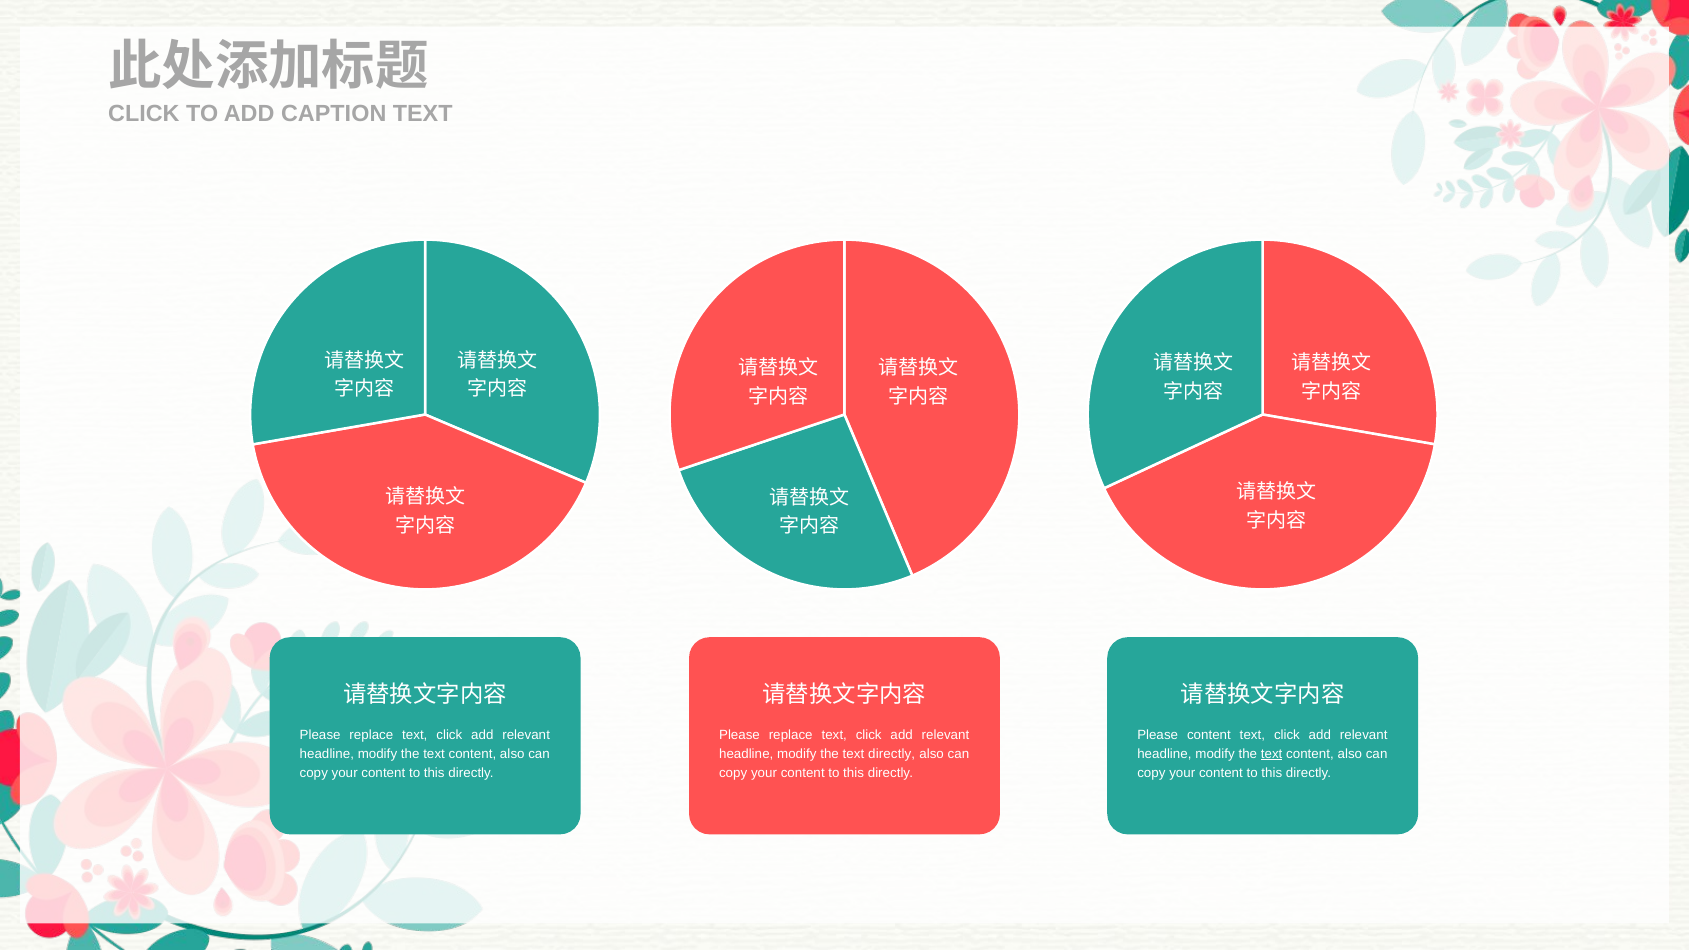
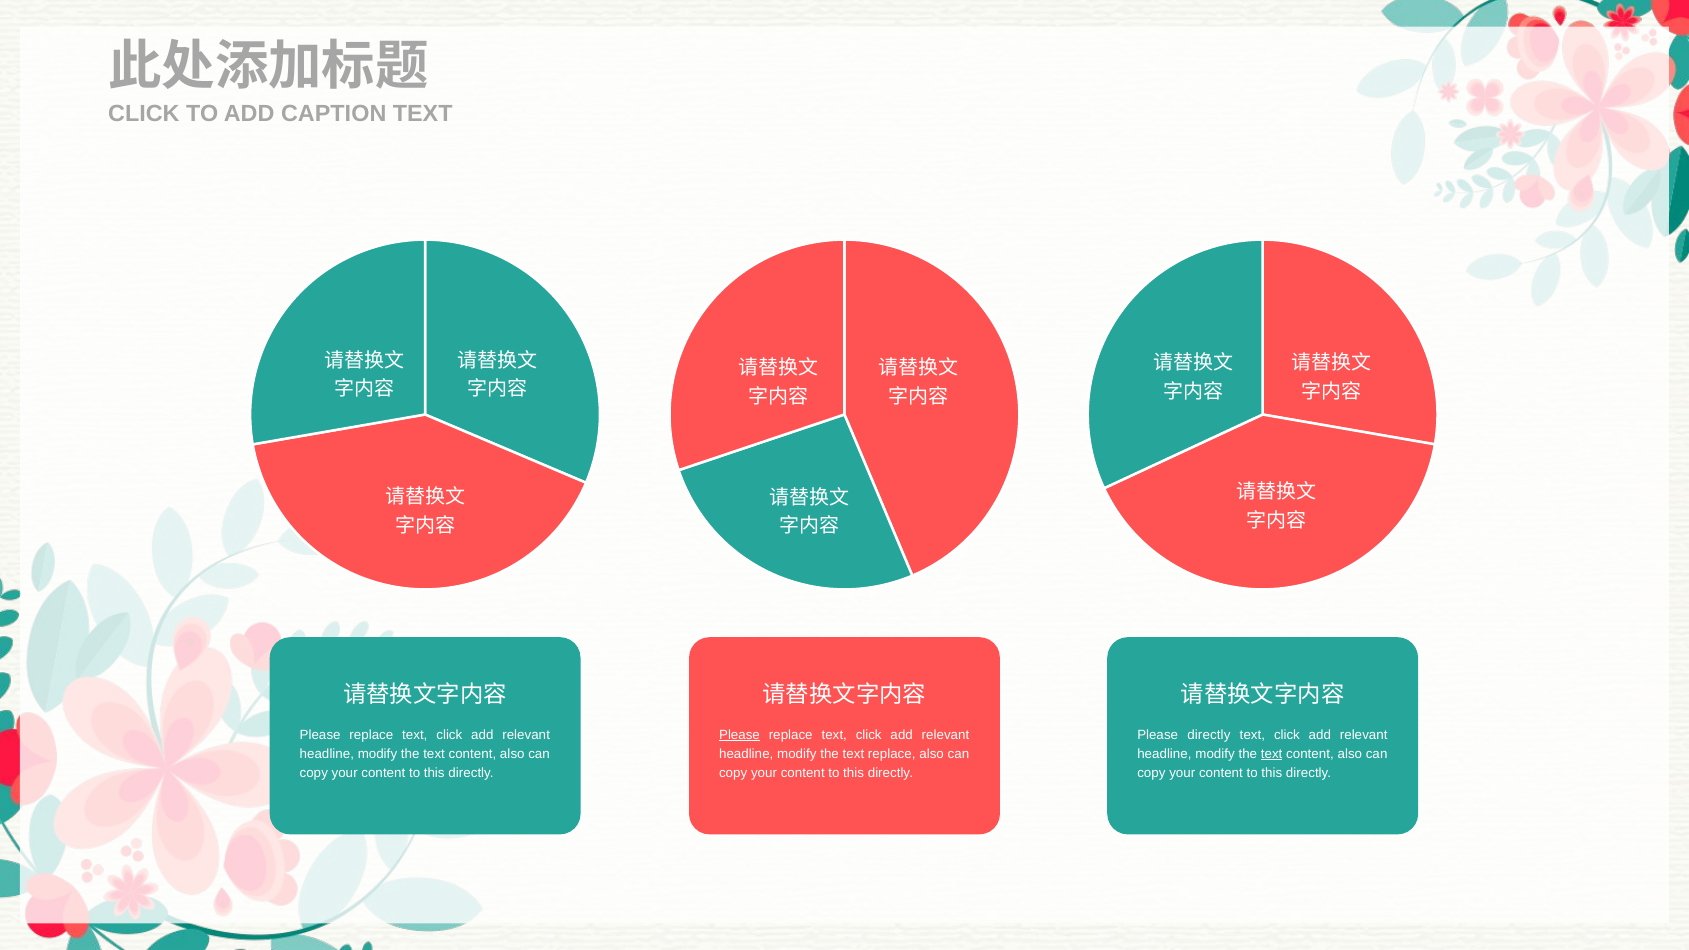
Please at (740, 735) underline: none -> present
Please content: content -> directly
text directly: directly -> replace
